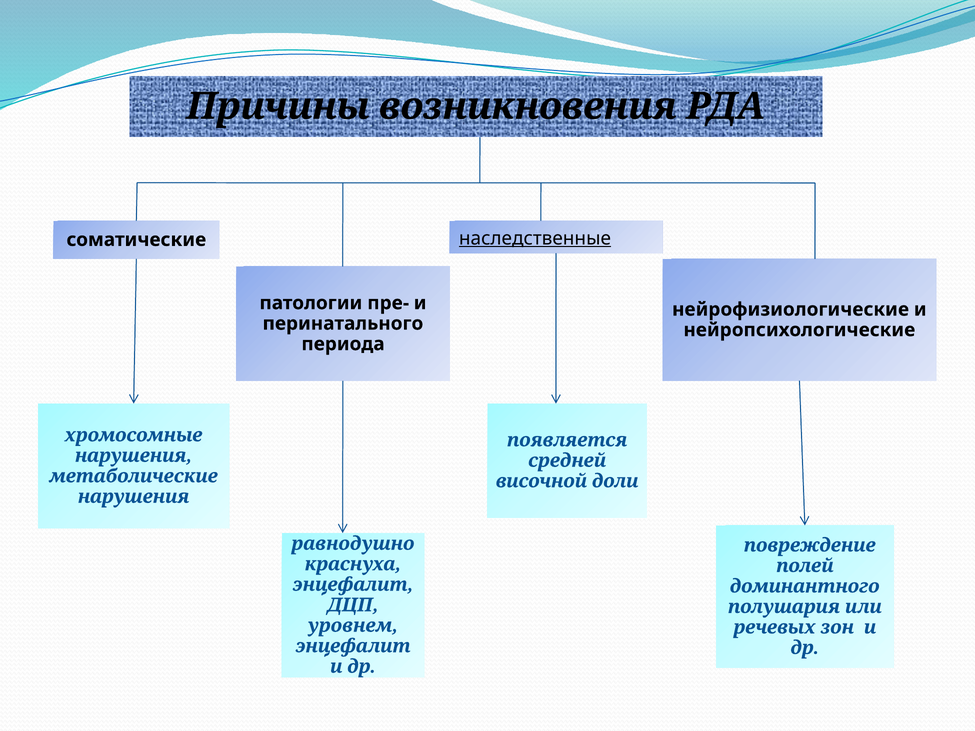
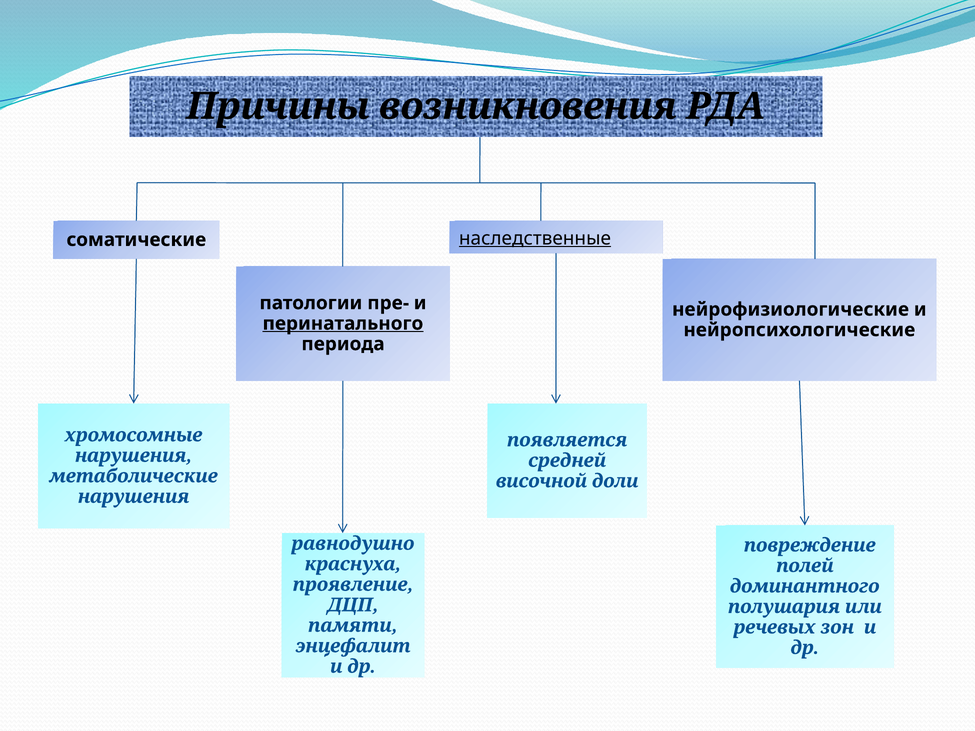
перинатального underline: none -> present
энцефалит at (353, 585): энцефалит -> проявление
уровнем: уровнем -> памяти
